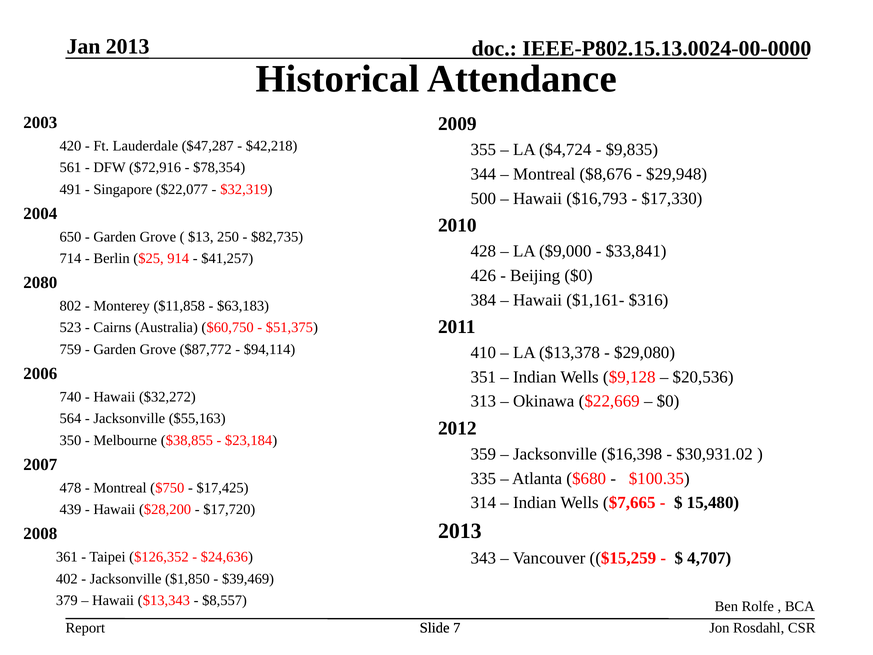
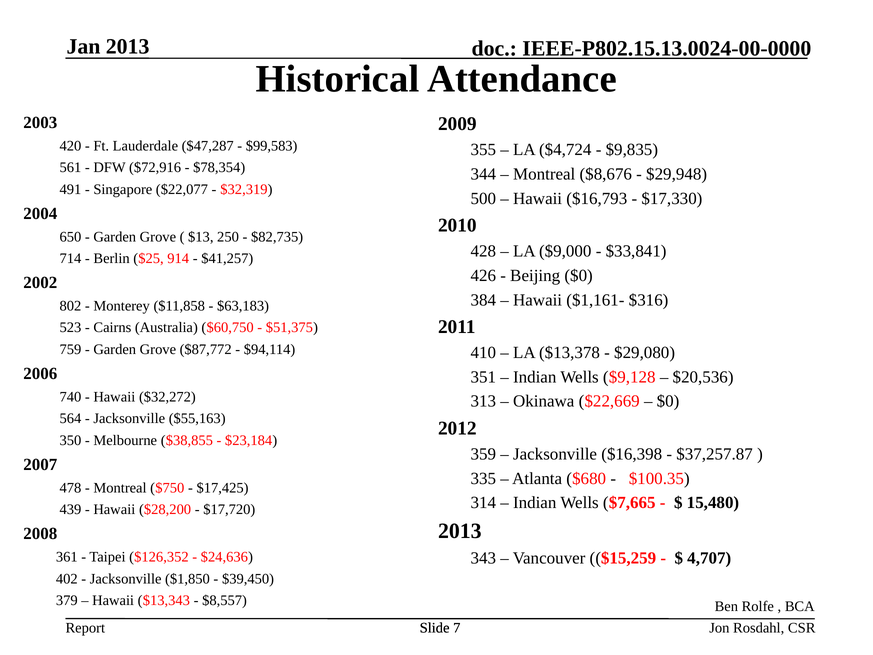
$42,218: $42,218 -> $99,583
2080: 2080 -> 2002
$30,931.02: $30,931.02 -> $37,257.87
$39,469: $39,469 -> $39,450
